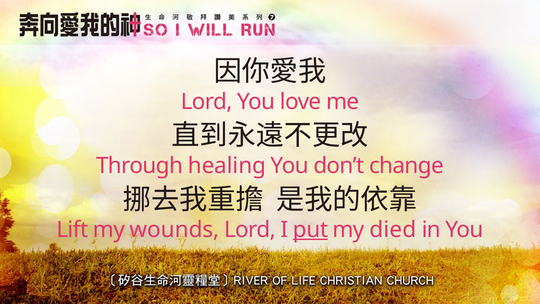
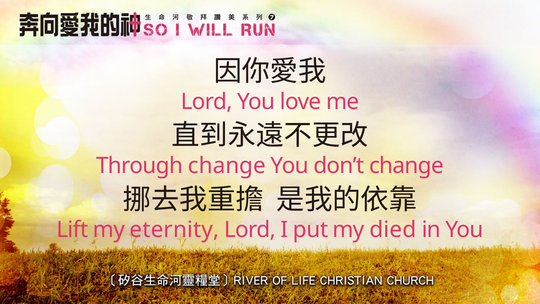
Through healing: healing -> change
wounds: wounds -> eternity
put underline: present -> none
